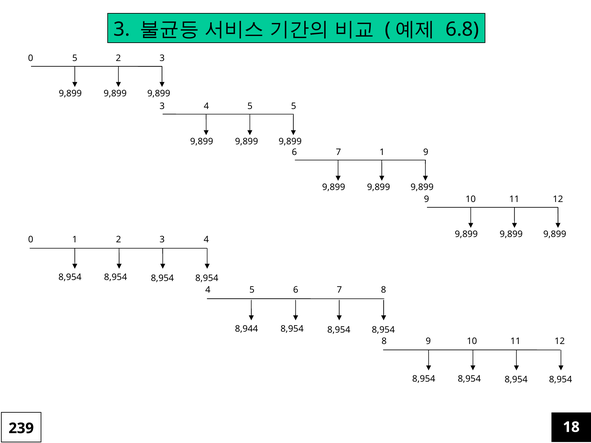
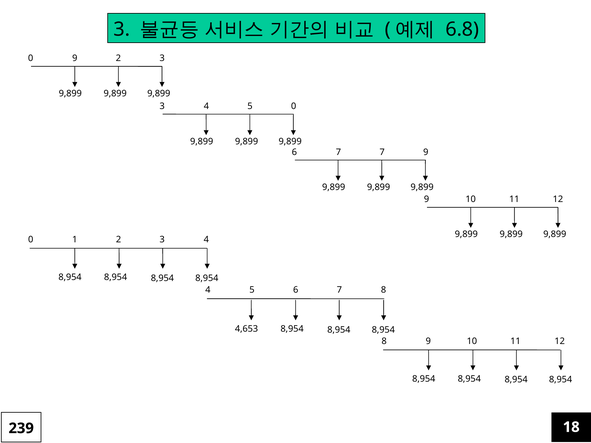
0 5: 5 -> 9
5 5: 5 -> 0
7 1: 1 -> 7
8,944: 8,944 -> 4,653
